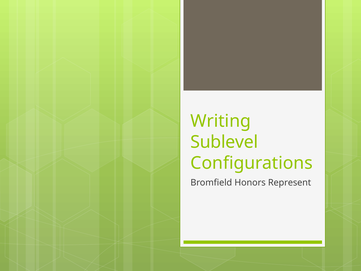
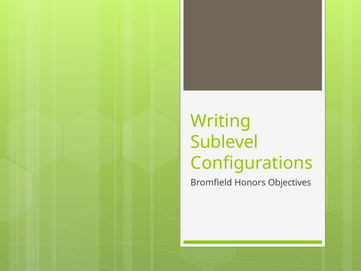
Represent: Represent -> Objectives
